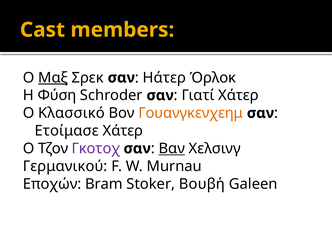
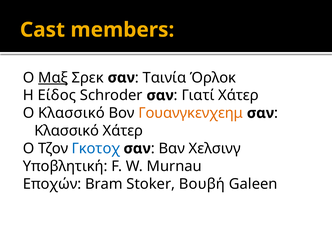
Ηάτερ: Ηάτερ -> Ταινία
Φύση: Φύση -> Είδος
Ετοίμασε at (67, 131): Ετοίμασε -> Κλασσικό
Γκοτοχ colour: purple -> blue
Βαν underline: present -> none
Γερμανικού: Γερμανικού -> Υποβλητική
